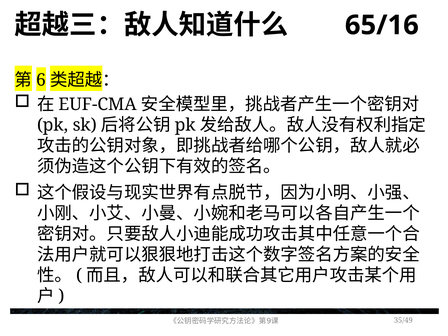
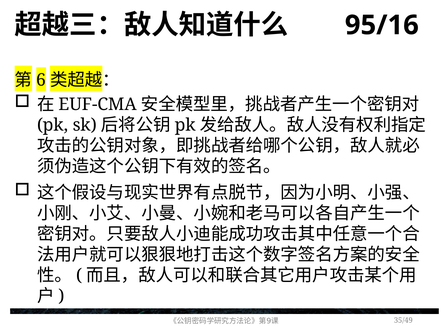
65/16: 65/16 -> 95/16
